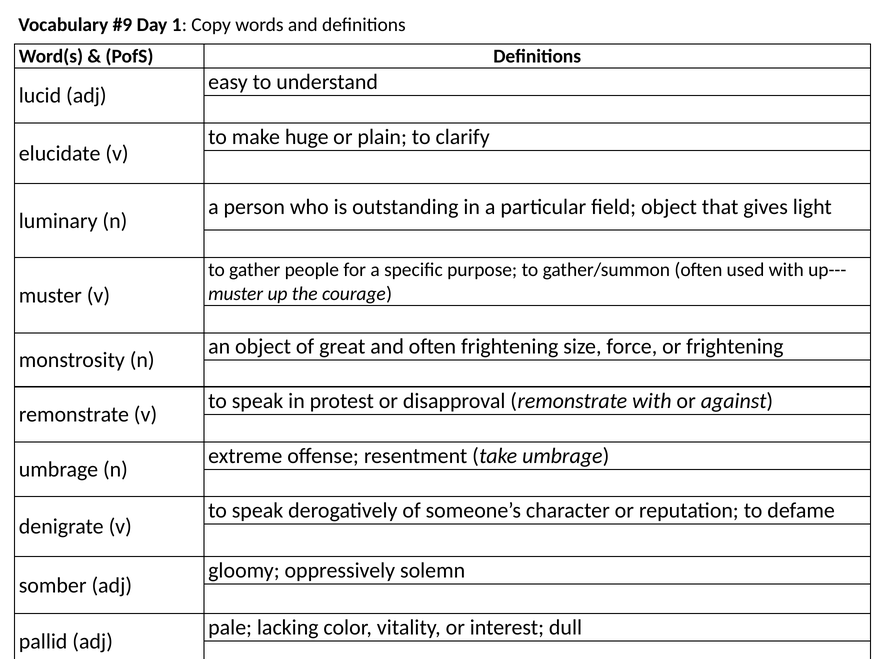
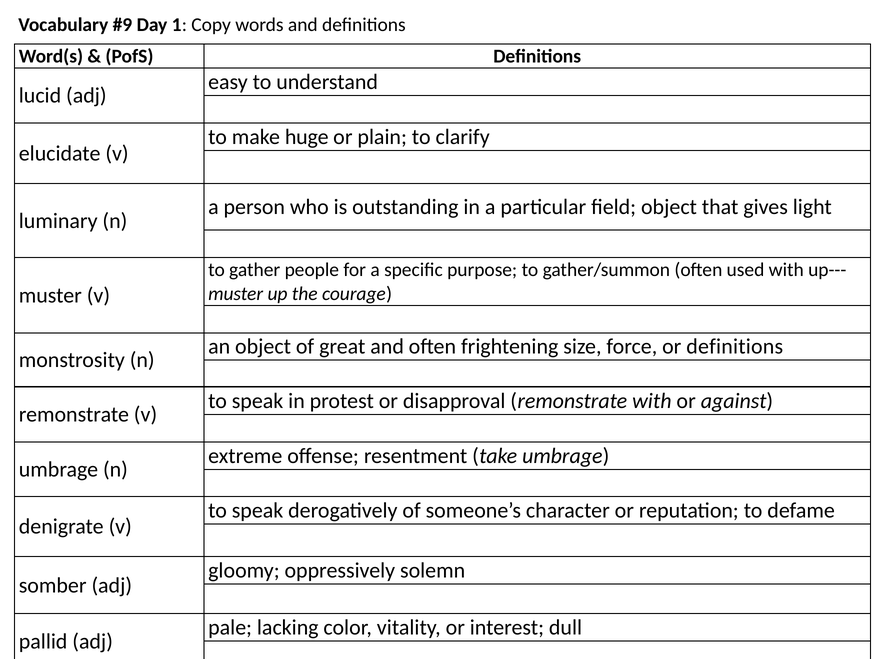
or frightening: frightening -> definitions
